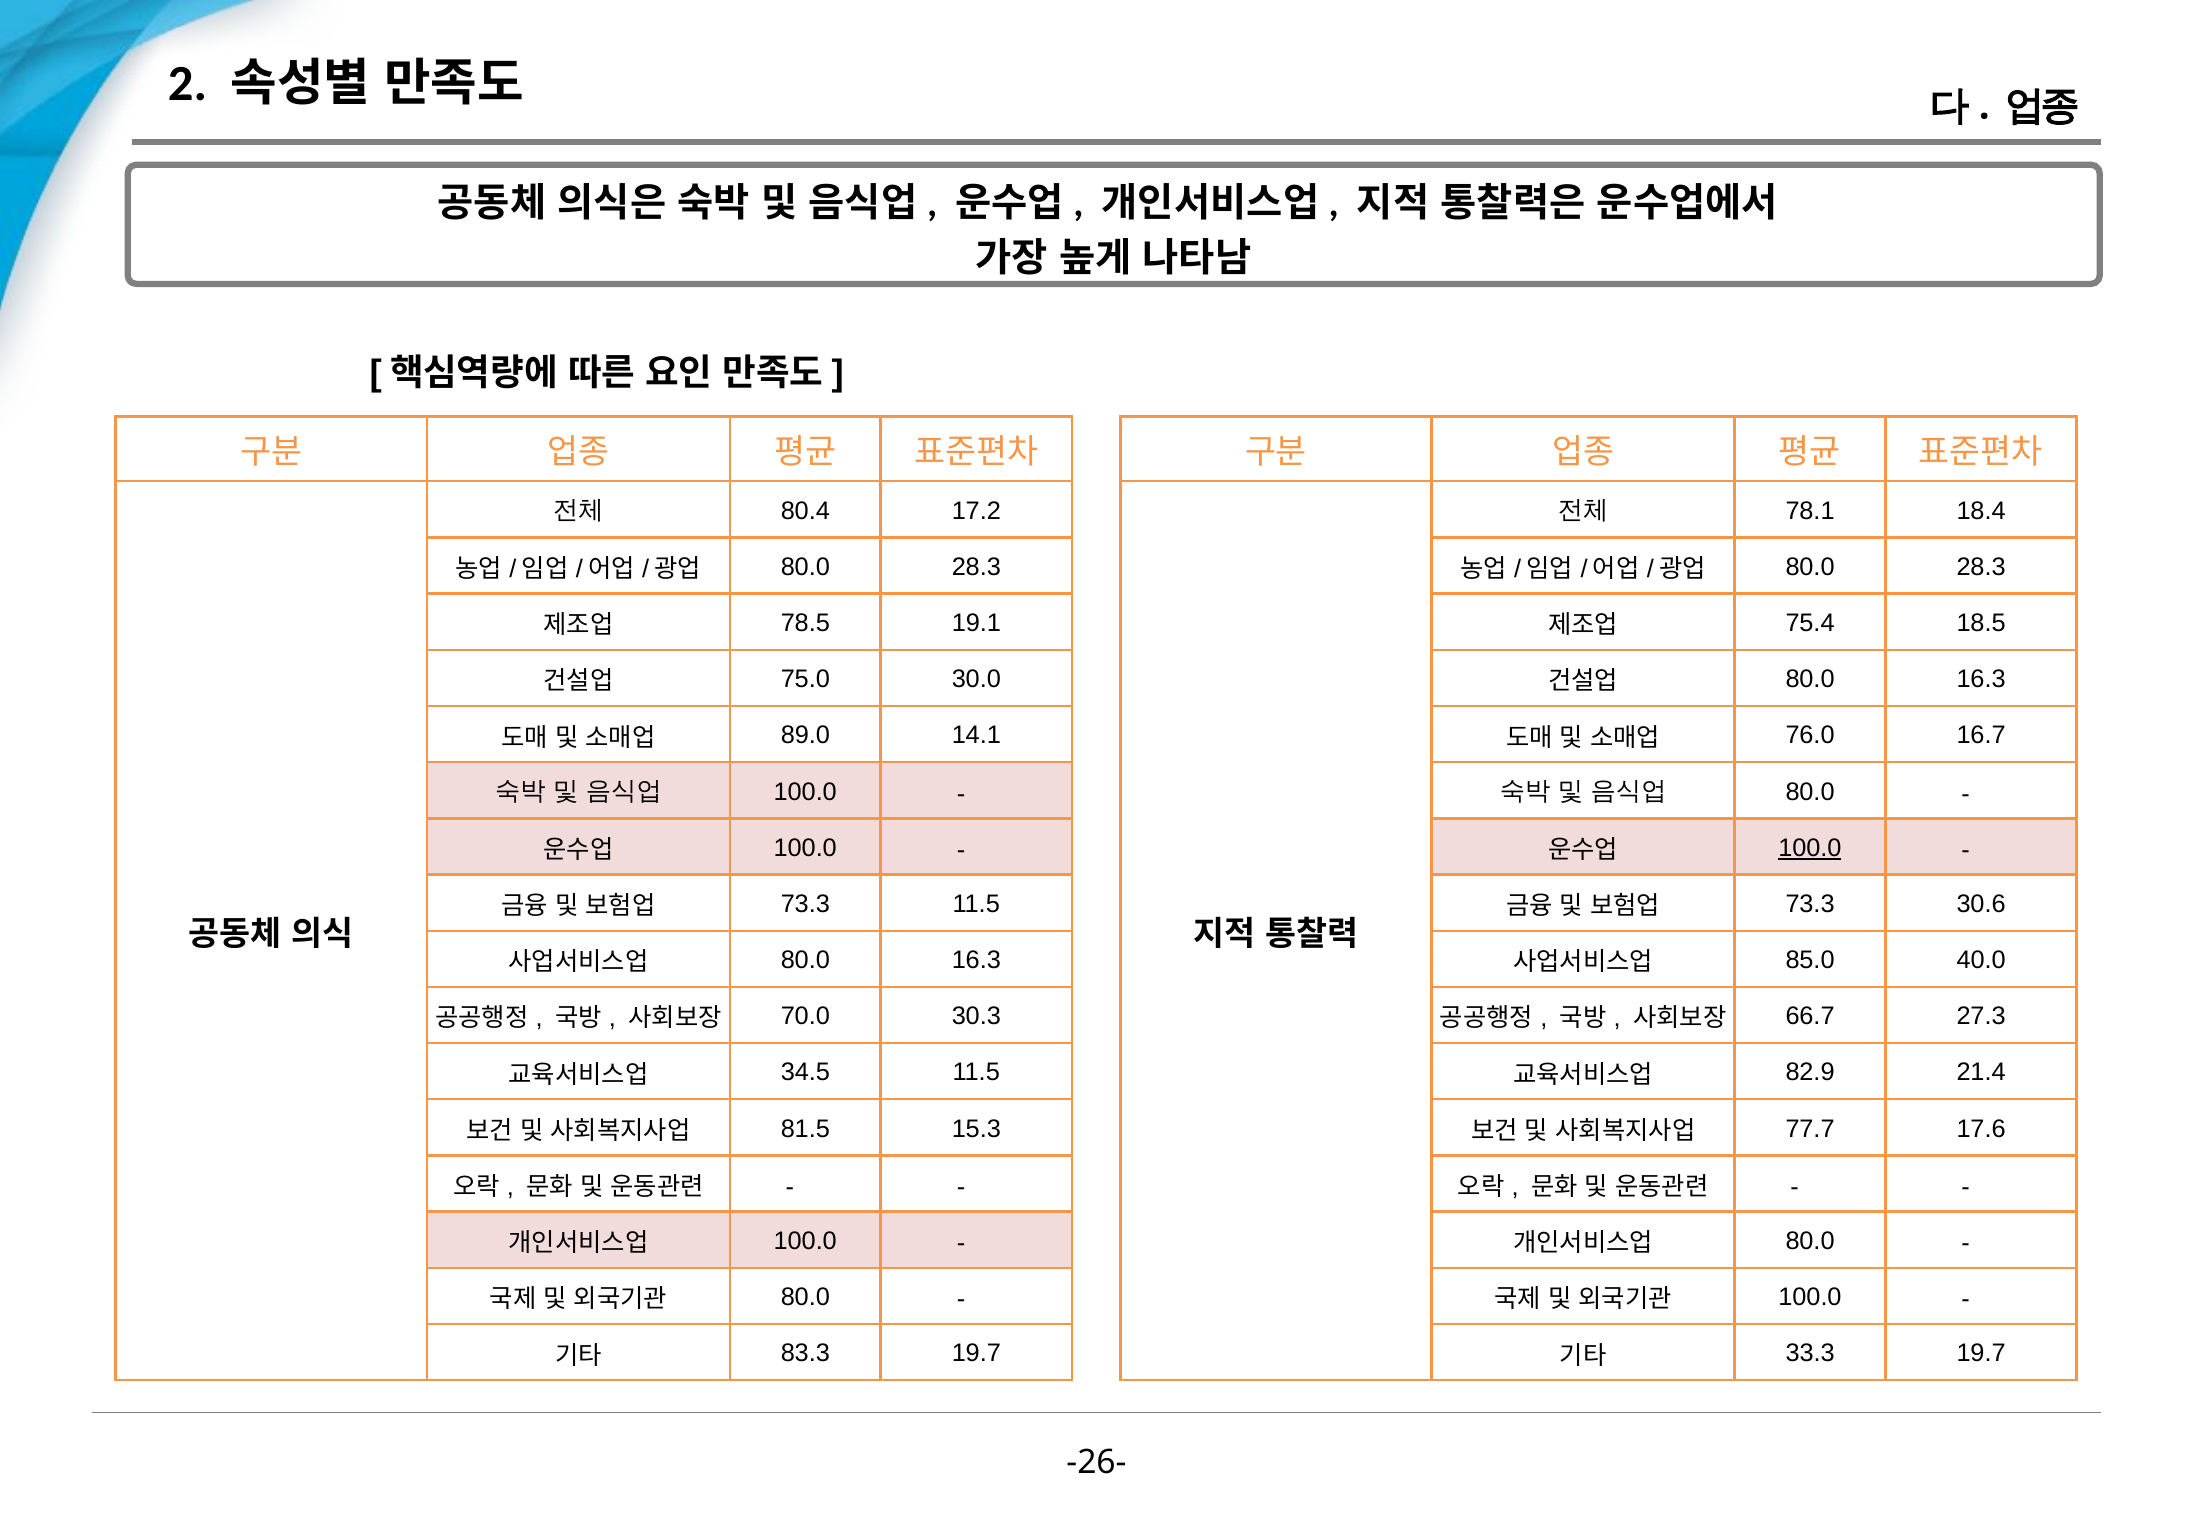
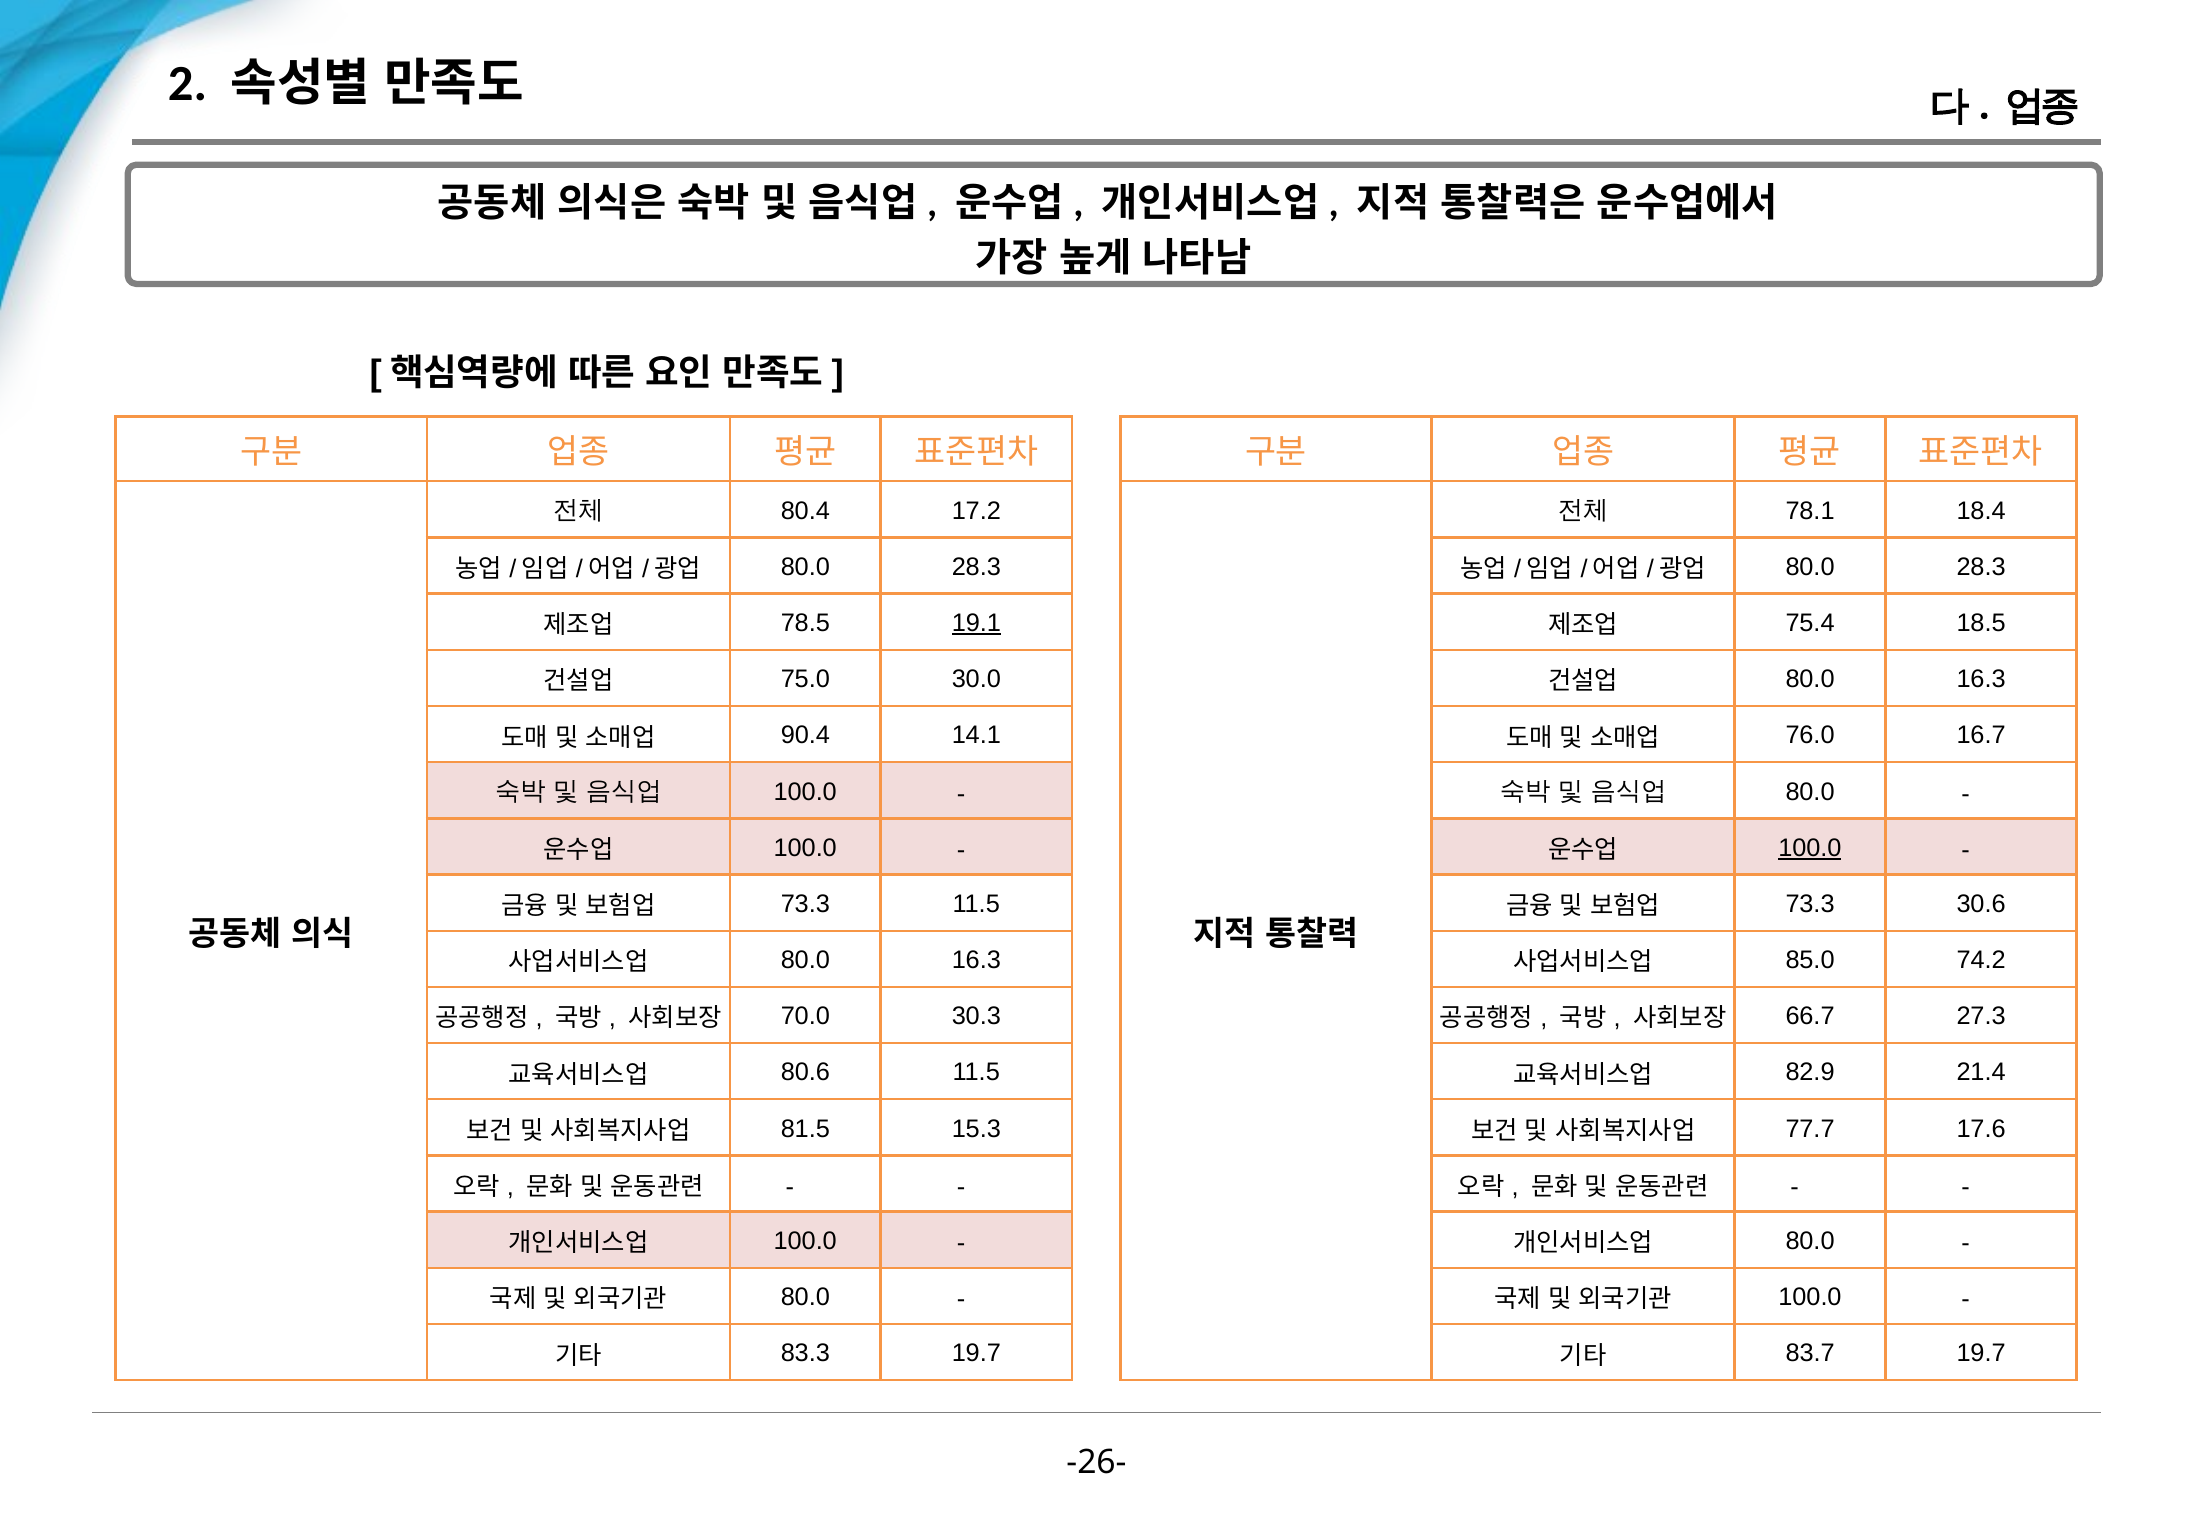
19.1 underline: none -> present
89.0: 89.0 -> 90.4
40.0: 40.0 -> 74.2
34.5: 34.5 -> 80.6
33.3: 33.3 -> 83.7
